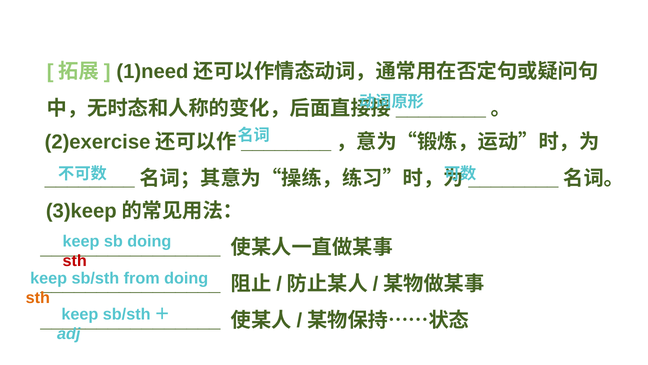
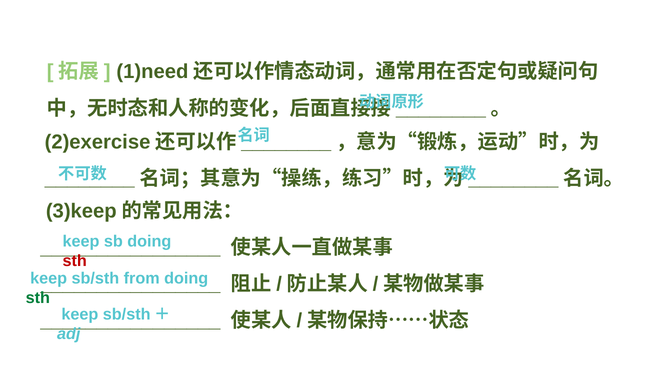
sth at (38, 298) colour: orange -> green
